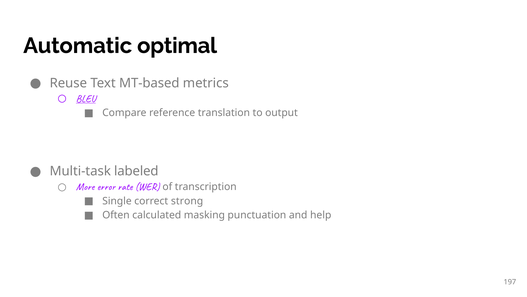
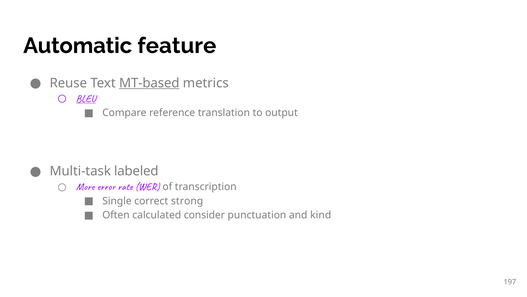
optimal: optimal -> feature
MT-based underline: none -> present
masking: masking -> consider
help: help -> kind
